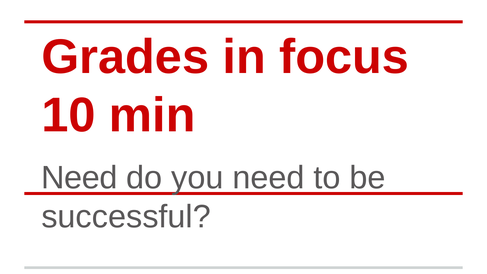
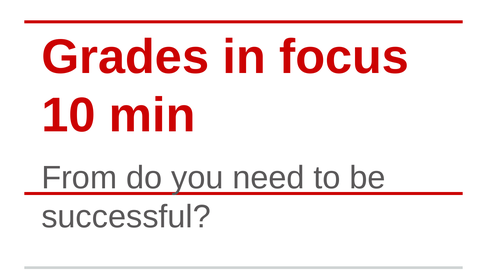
Need at (79, 178): Need -> From
